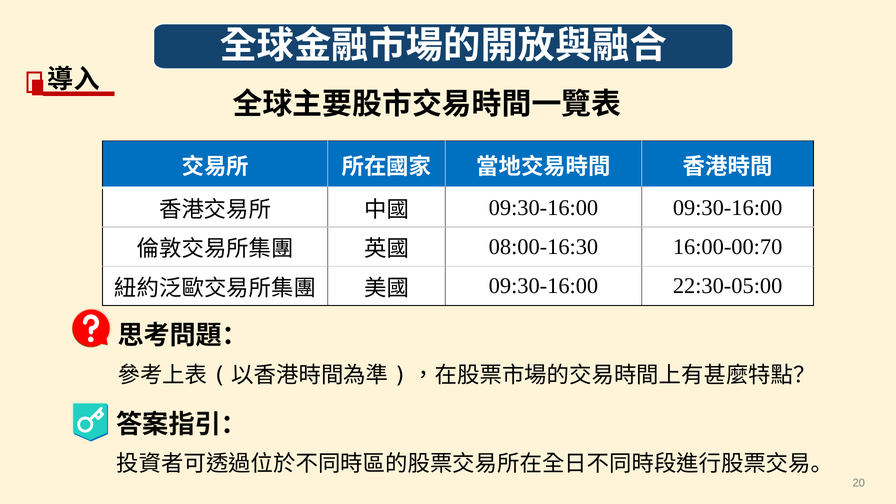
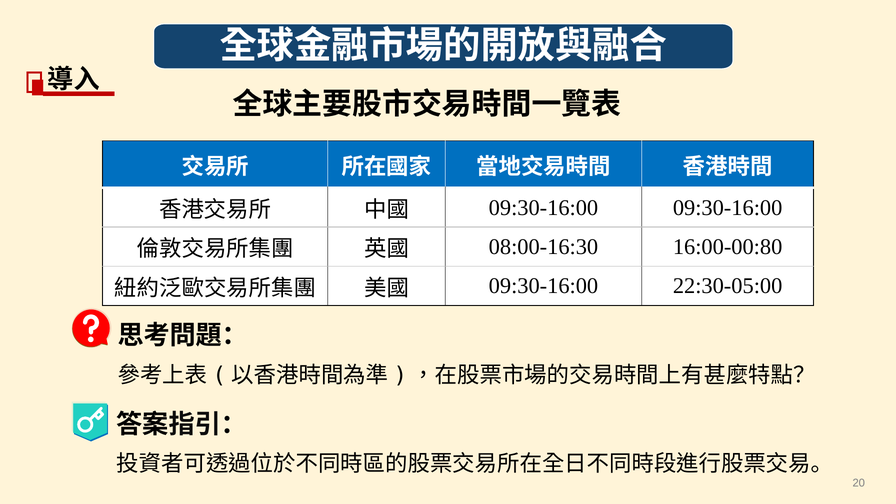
16:00-00:70: 16:00-00:70 -> 16:00-00:80
